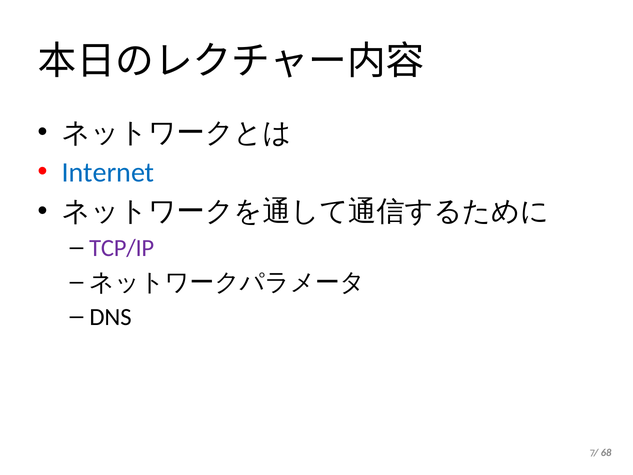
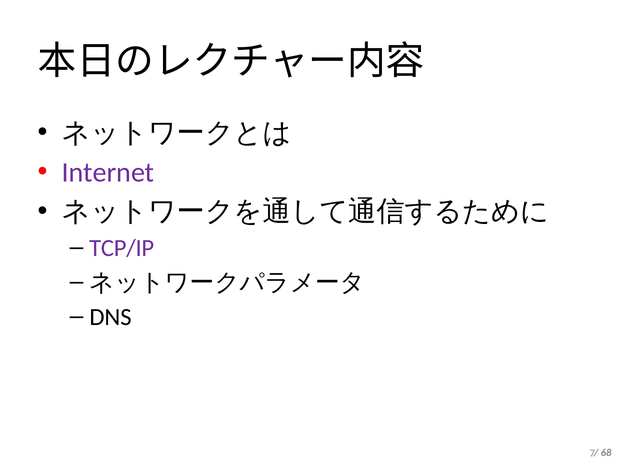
Internet colour: blue -> purple
